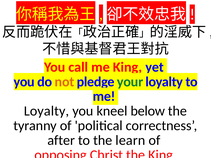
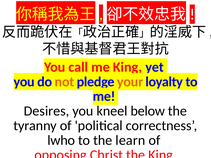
your colour: green -> orange
Loyalty at (46, 111): Loyalty -> Desires
after: after -> lwho
